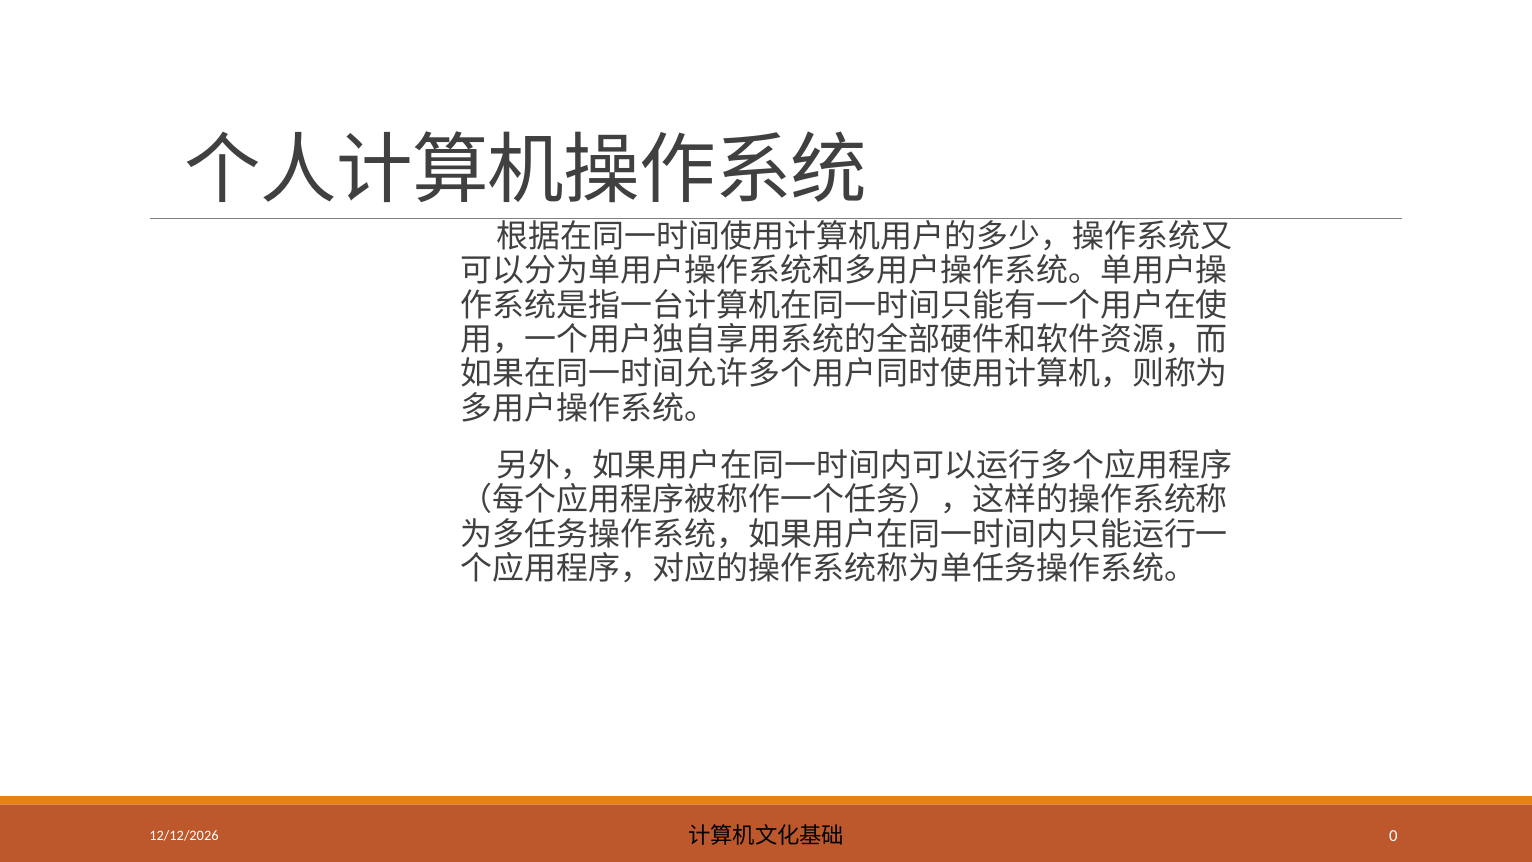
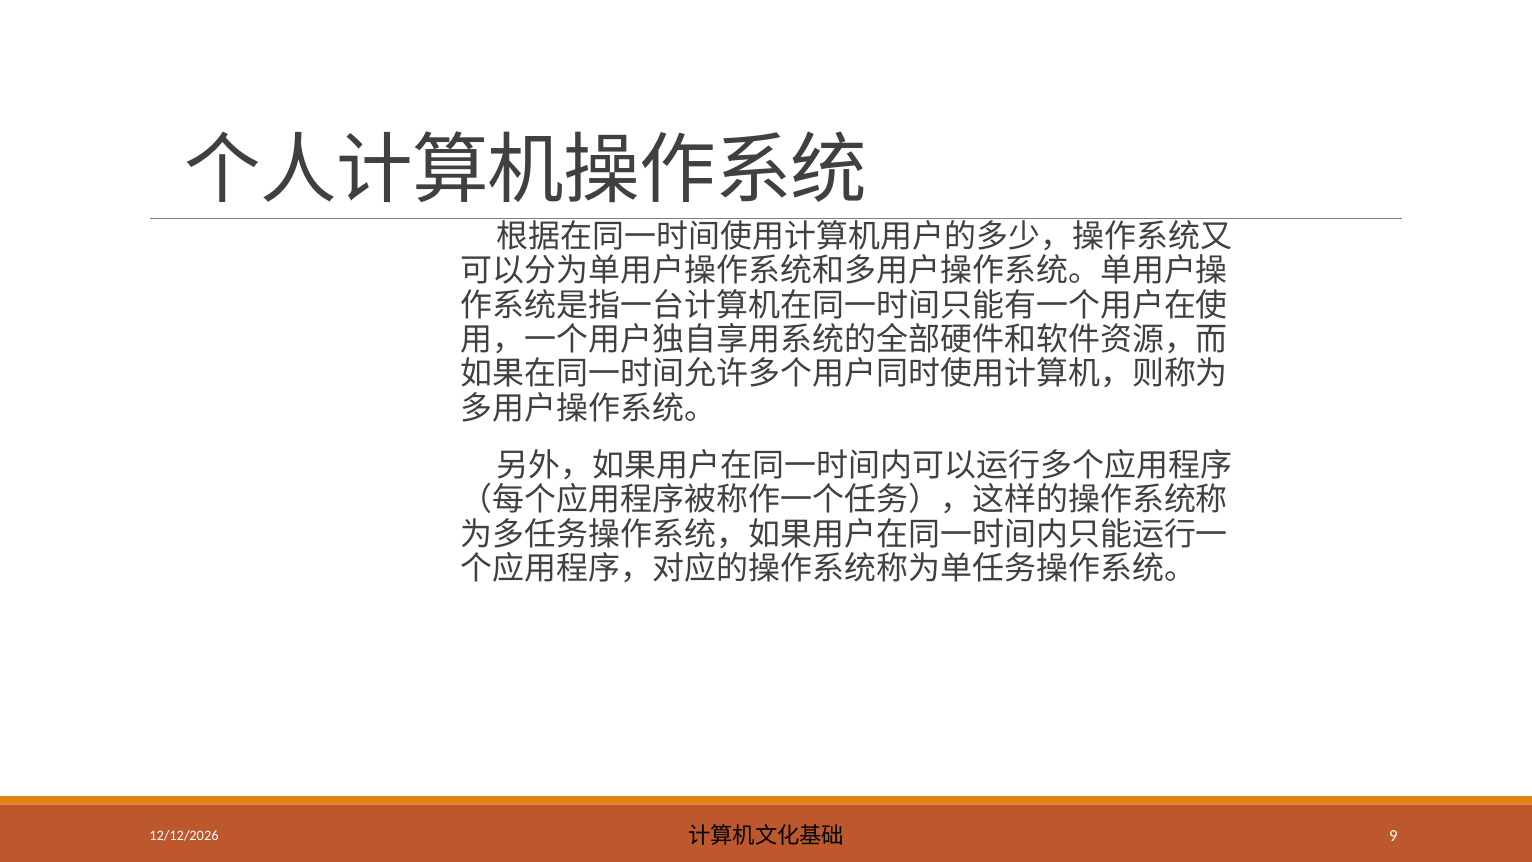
0: 0 -> 9
